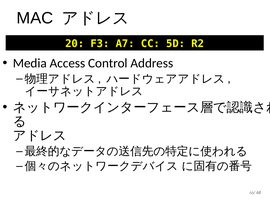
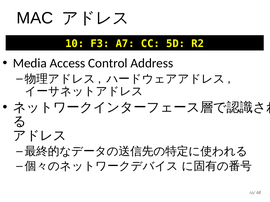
20: 20 -> 10
